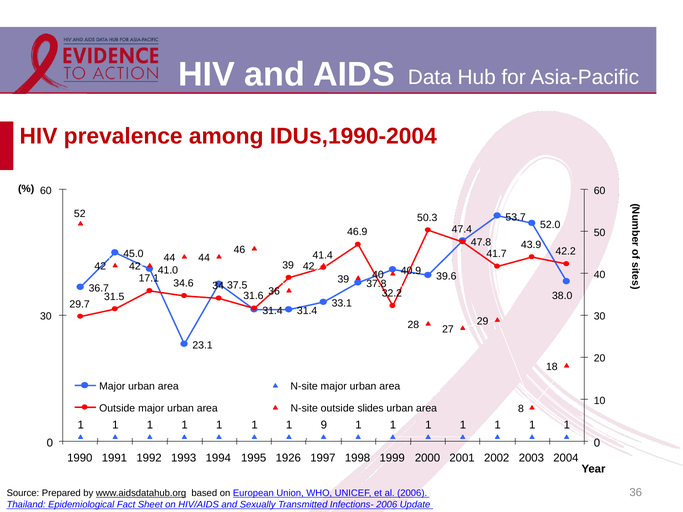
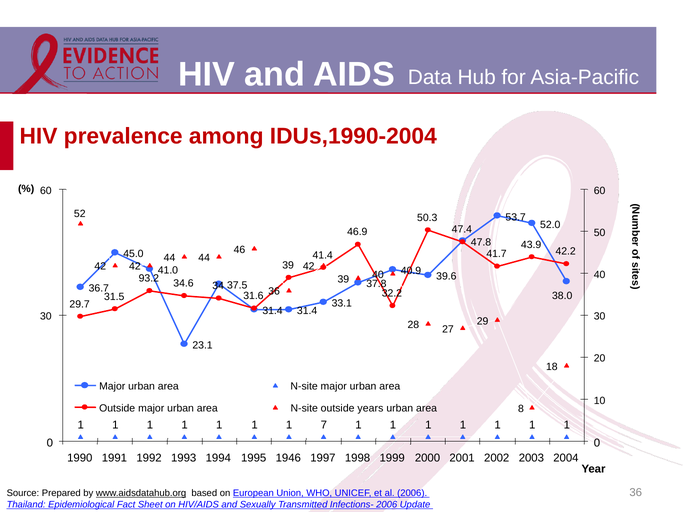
17.1: 17.1 -> 93.2
slides: slides -> years
9: 9 -> 7
1926: 1926 -> 1946
